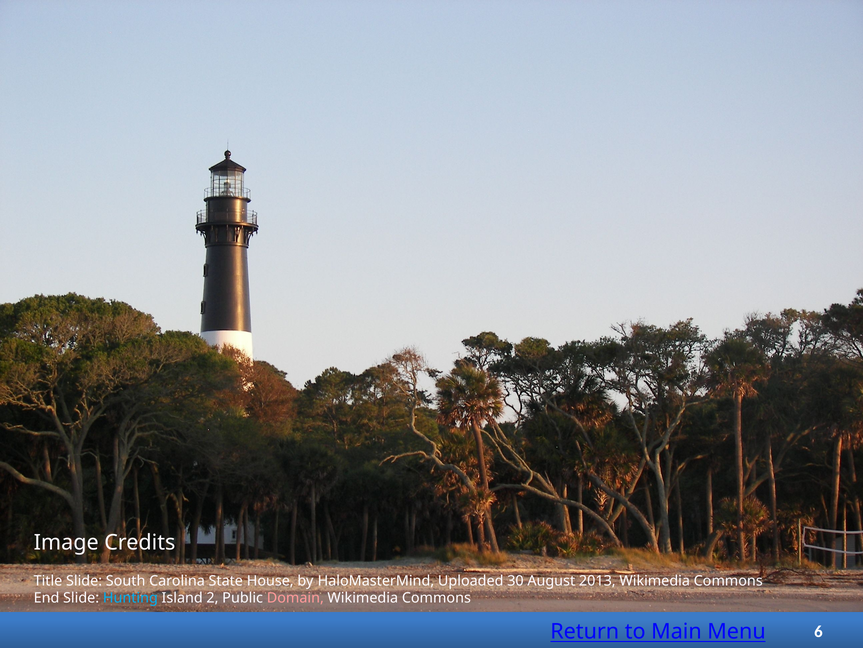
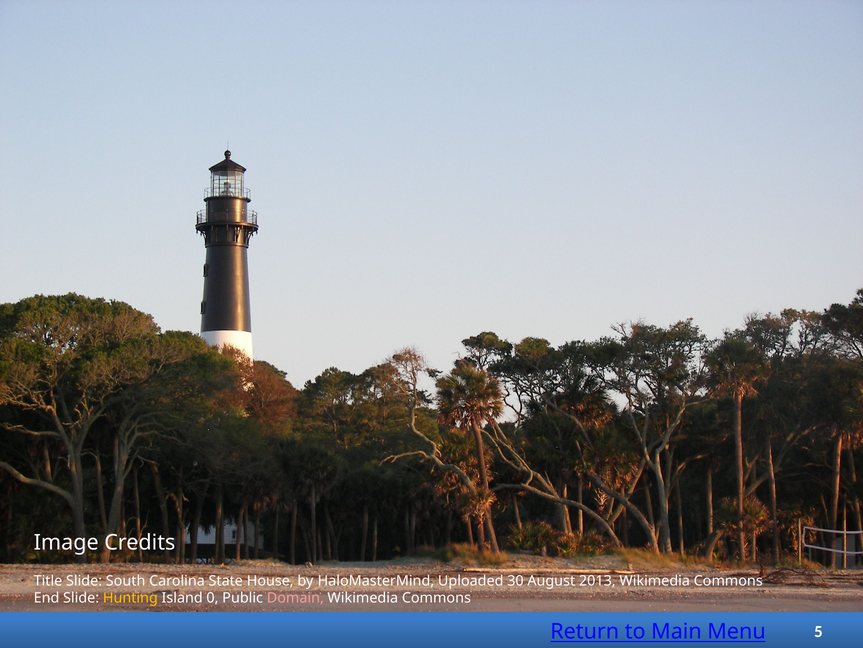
Hunting colour: light blue -> yellow
2: 2 -> 0
6: 6 -> 5
